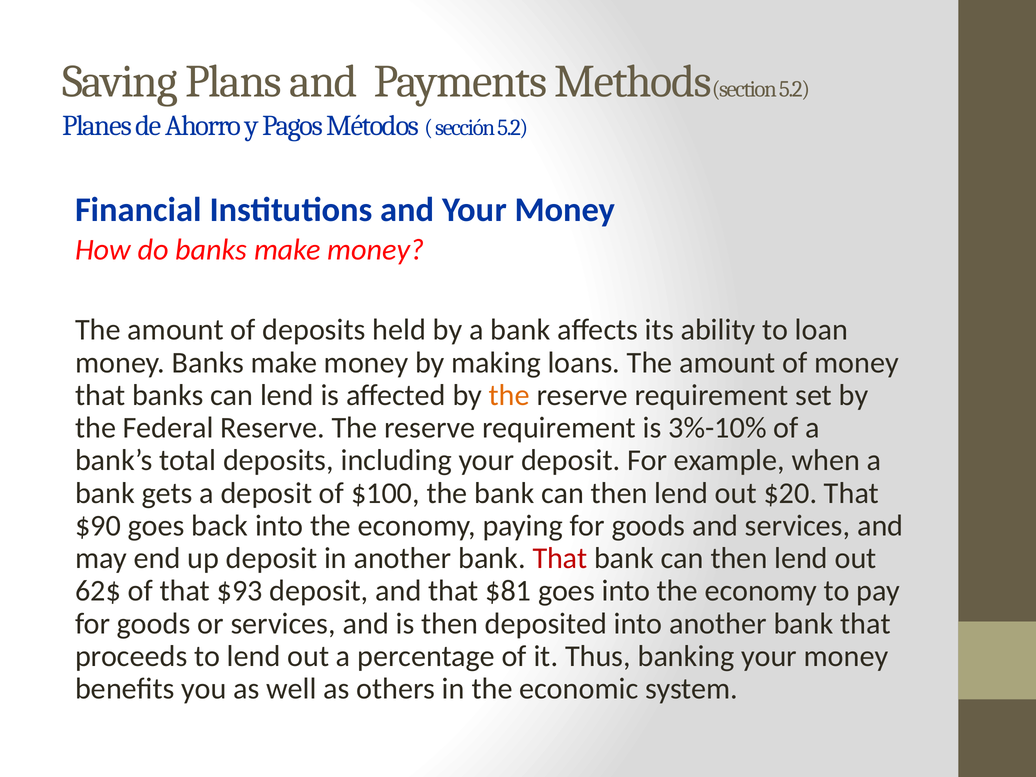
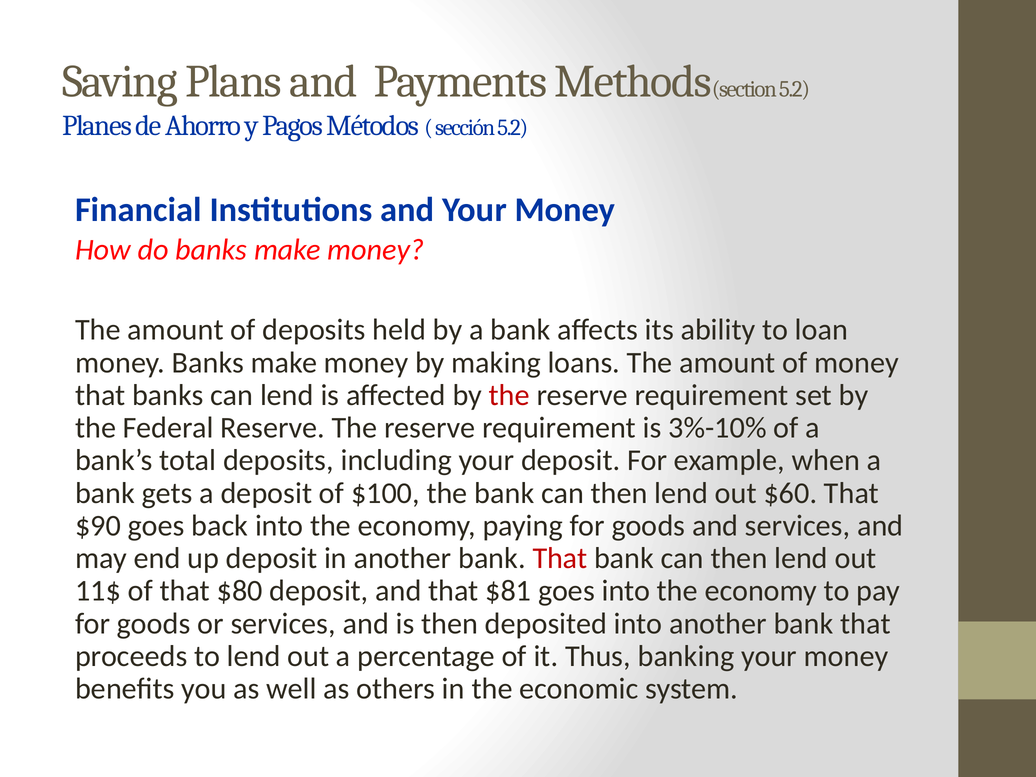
the at (509, 395) colour: orange -> red
$20: $20 -> $60
62$: 62$ -> 11$
$93: $93 -> $80
